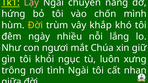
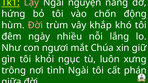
chuyển: chuyển -> nguyện
mình: mình -> động
Đời at (35, 25) colour: yellow -> pink
nhan: nhan -> phán
